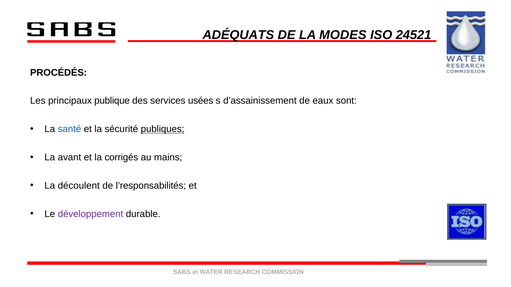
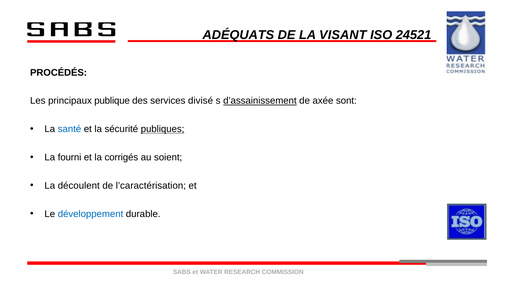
MODES: MODES -> VISANT
usées: usées -> divisé
d’assainissement underline: none -> present
eaux: eaux -> axée
avant: avant -> fourni
mains: mains -> soient
l’responsabilités: l’responsabilités -> l’caractérisation
développement colour: purple -> blue
